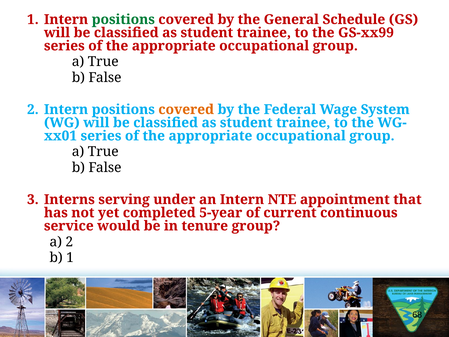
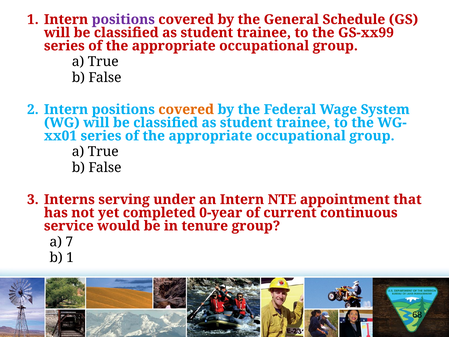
positions at (123, 19) colour: green -> purple
5-year: 5-year -> 0-year
a 2: 2 -> 7
